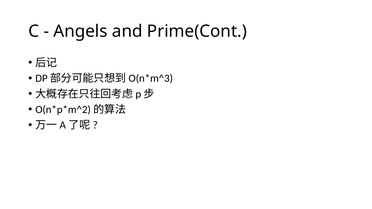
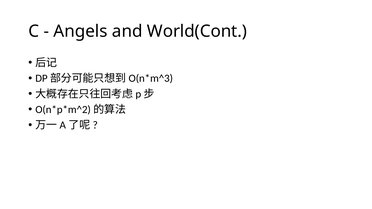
Prime(Cont: Prime(Cont -> World(Cont
